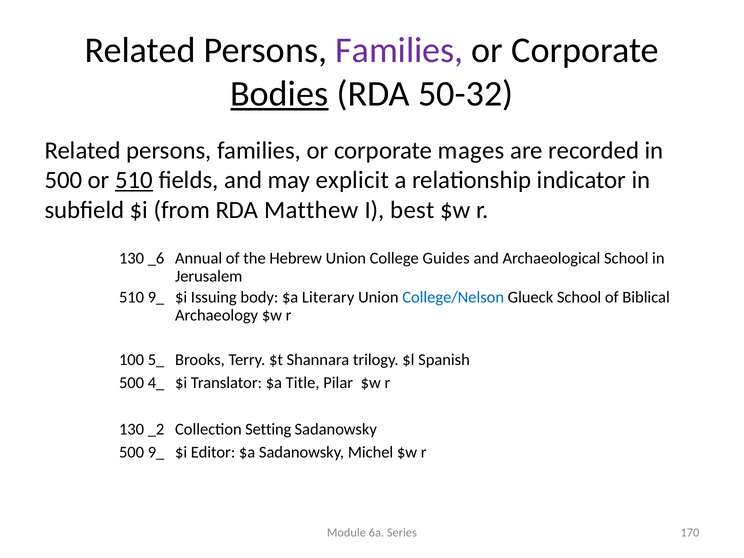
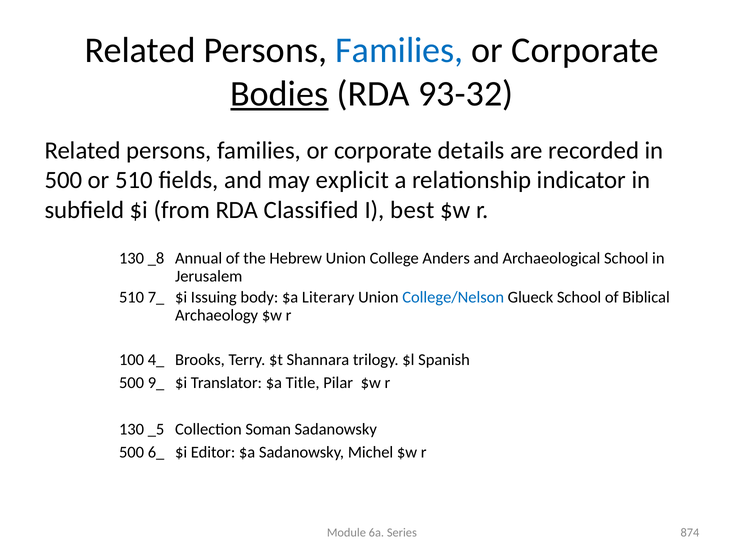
Families at (399, 50) colour: purple -> blue
50-32: 50-32 -> 93-32
mages: mages -> details
510 at (134, 180) underline: present -> none
Matthew: Matthew -> Classified
_6: _6 -> _8
Guides: Guides -> Anders
510 9_: 9_ -> 7_
5_: 5_ -> 4_
4_: 4_ -> 9_
_2: _2 -> _5
Setting: Setting -> Soman
500 9_: 9_ -> 6_
170: 170 -> 874
